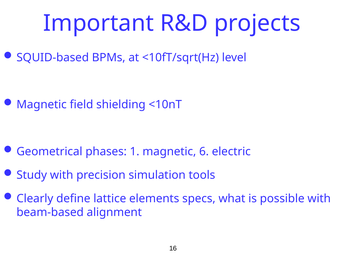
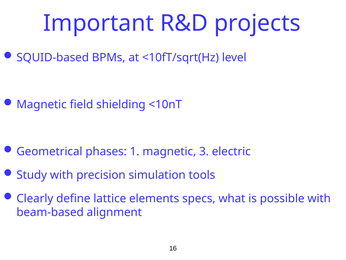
6: 6 -> 3
